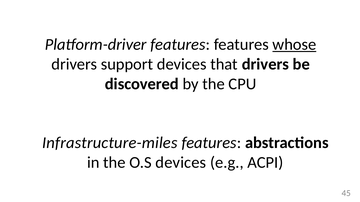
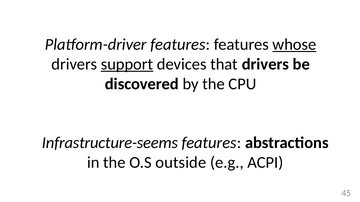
support underline: none -> present
Infrastructure-miles: Infrastructure-miles -> Infrastructure-seems
O.S devices: devices -> outside
